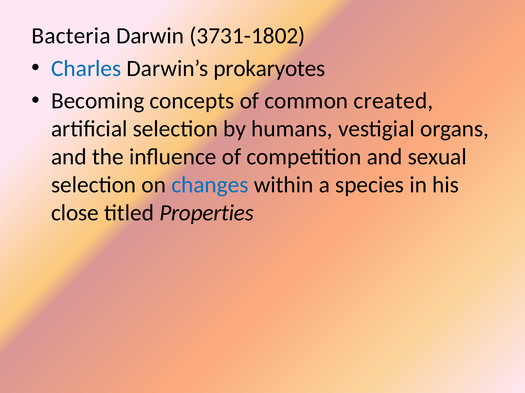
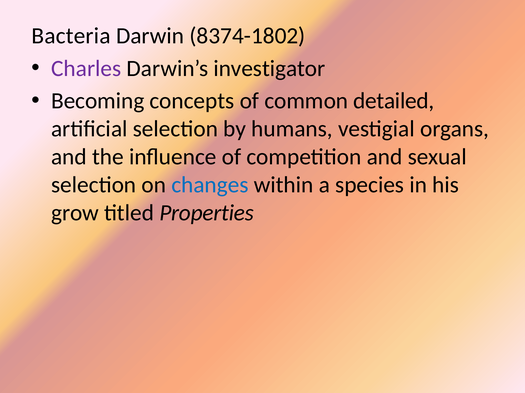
3731-1802: 3731-1802 -> 8374-1802
Charles colour: blue -> purple
prokaryotes: prokaryotes -> investigator
created: created -> detailed
close: close -> grow
